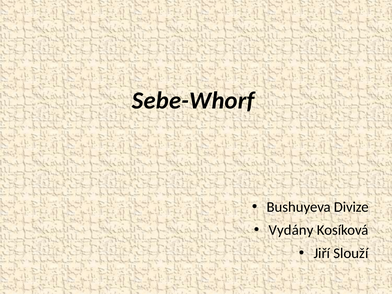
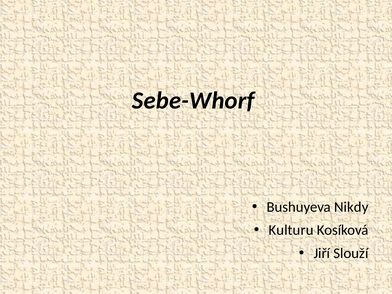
Divize: Divize -> Nikdy
Vydány: Vydány -> Kulturu
